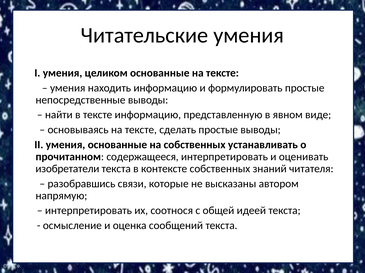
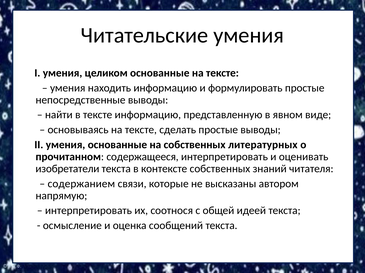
устанавливать: устанавливать -> литературных
разобравшись: разобравшись -> содержанием
